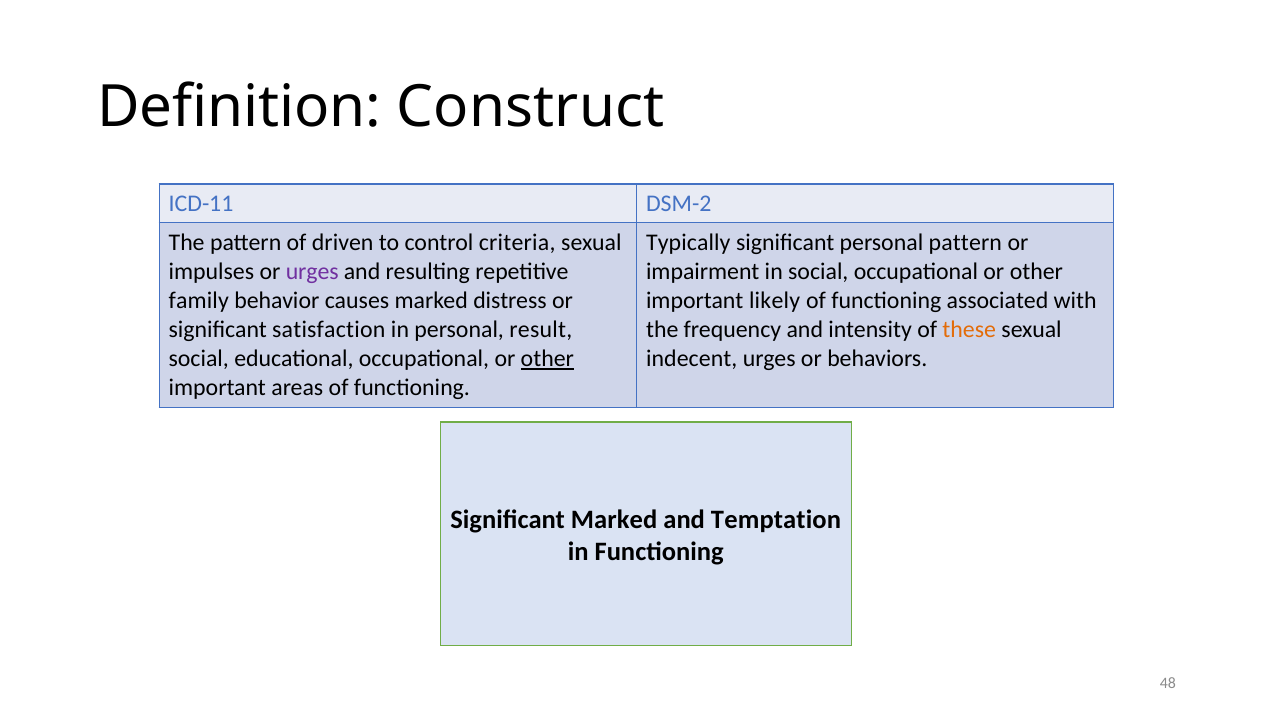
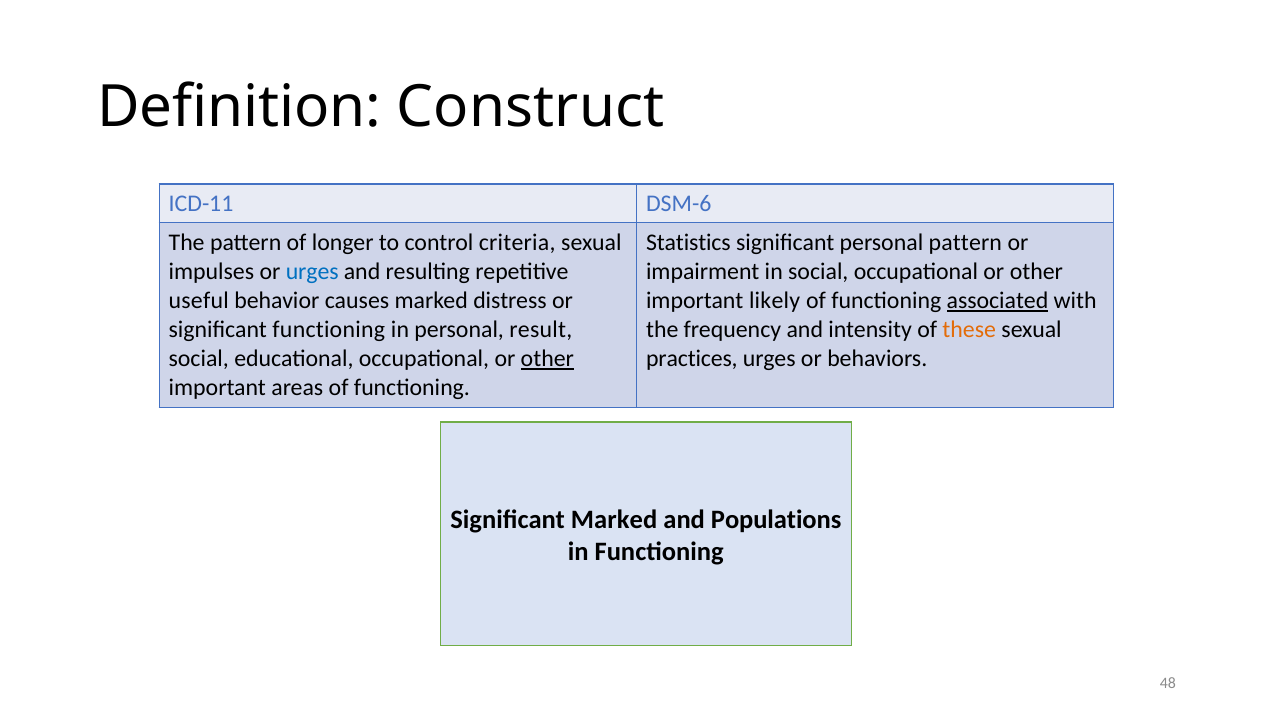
DSM-2: DSM-2 -> DSM-6
driven: driven -> longer
Typically: Typically -> Statistics
urges at (312, 272) colour: purple -> blue
family: family -> useful
associated underline: none -> present
significant satisfaction: satisfaction -> functioning
indecent: indecent -> practices
Temptation: Temptation -> Populations
